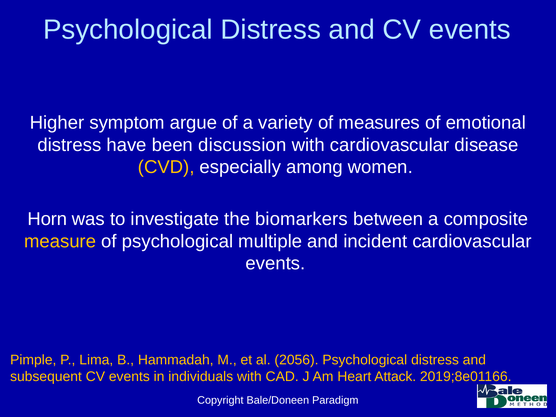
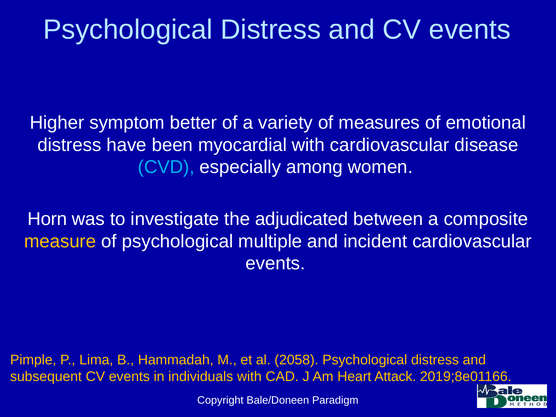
argue: argue -> better
discussion: discussion -> myocardial
CVD colour: yellow -> light blue
biomarkers: biomarkers -> adjudicated
2056: 2056 -> 2058
